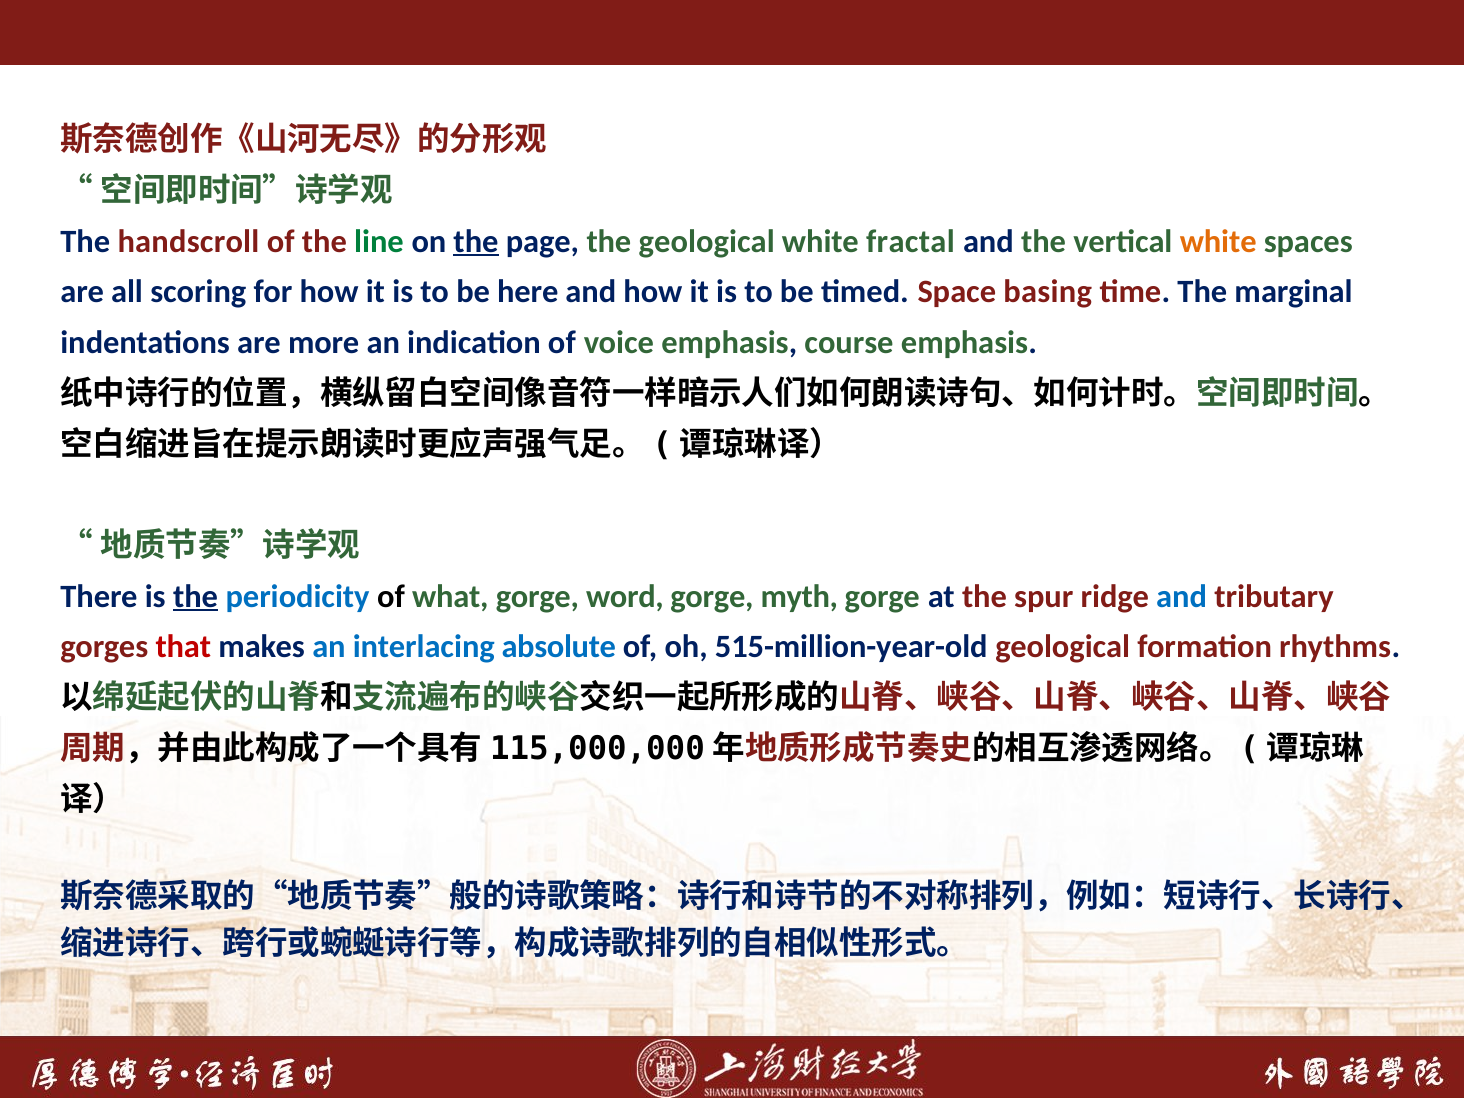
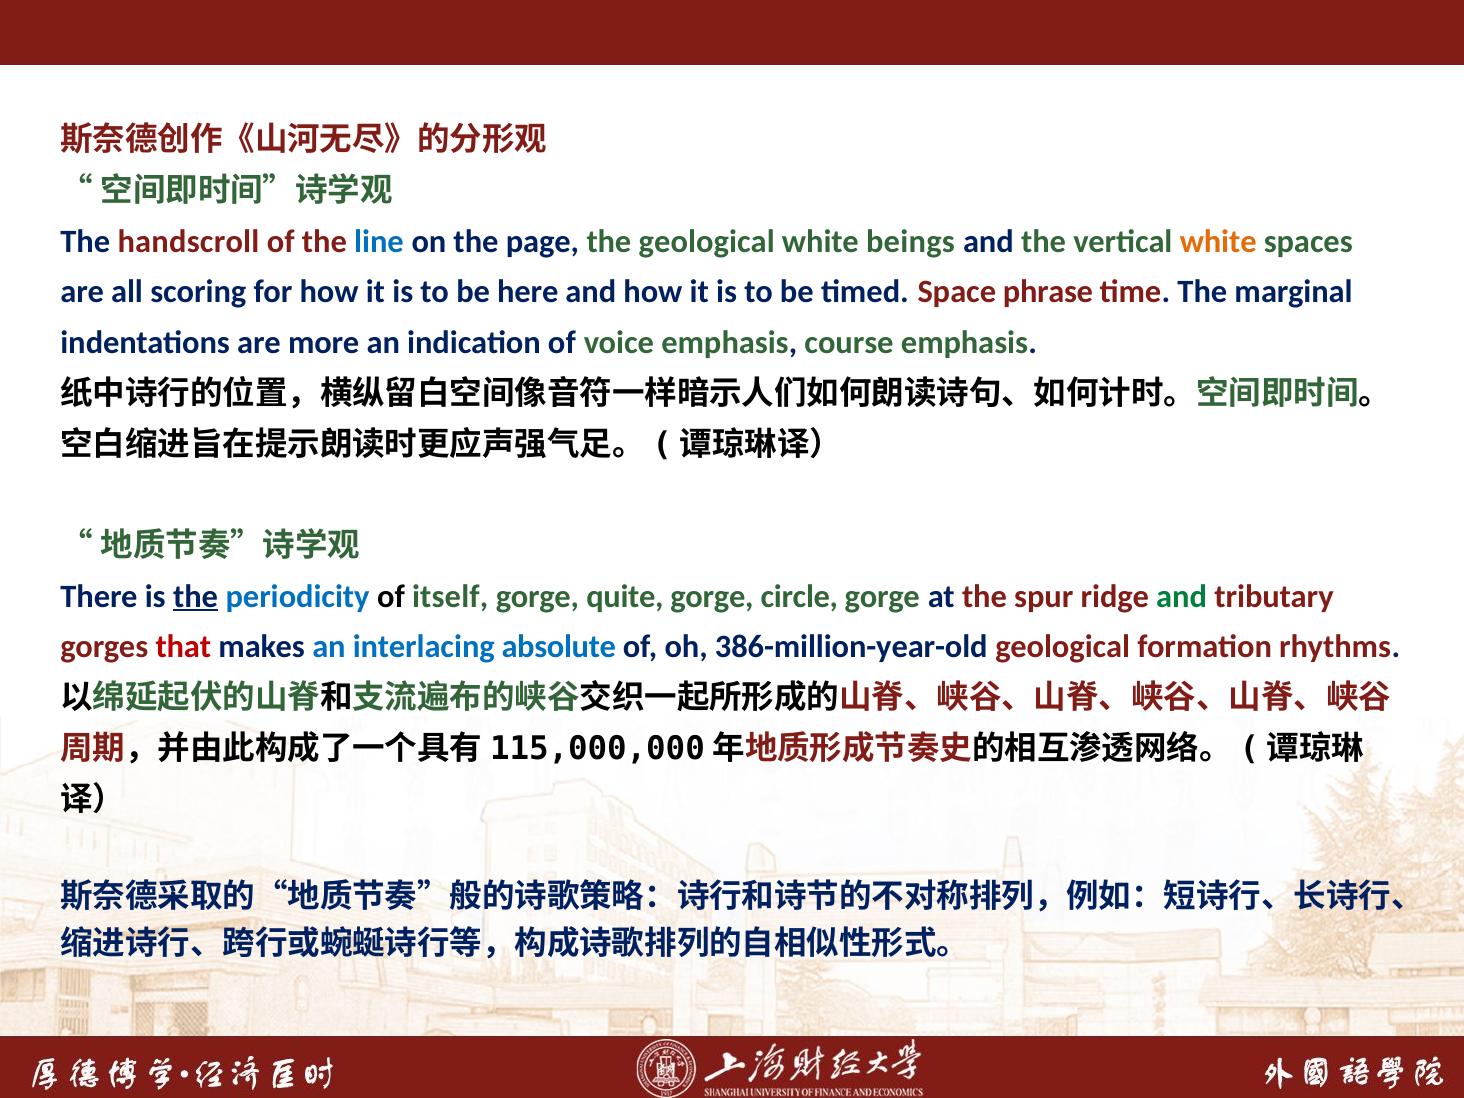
line colour: green -> blue
the at (476, 241) underline: present -> none
fractal: fractal -> beings
basing: basing -> phrase
what: what -> itself
word: word -> quite
myth: myth -> circle
and at (1182, 596) colour: blue -> green
515-million-year-old: 515-million-year-old -> 386-million-year-old
